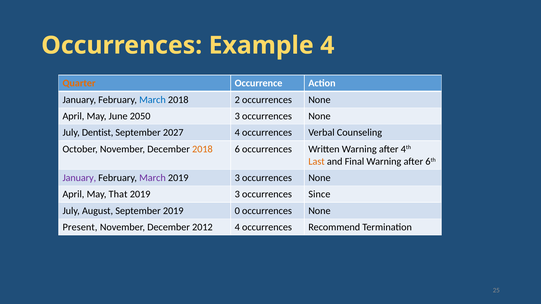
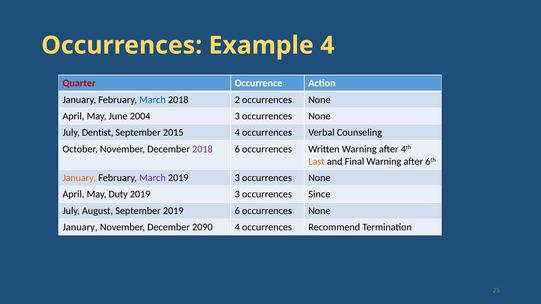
Quarter colour: orange -> red
2050: 2050 -> 2004
2027: 2027 -> 2015
2018 at (202, 149) colour: orange -> purple
January at (79, 178) colour: purple -> orange
That: That -> Duty
2019 0: 0 -> 6
Present at (80, 227): Present -> January
2012: 2012 -> 2090
